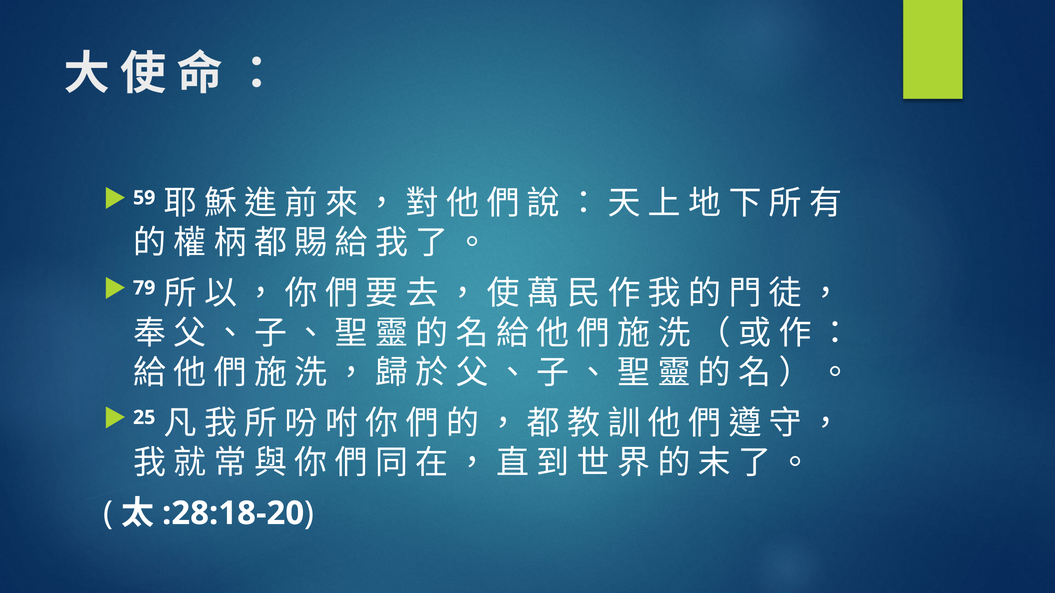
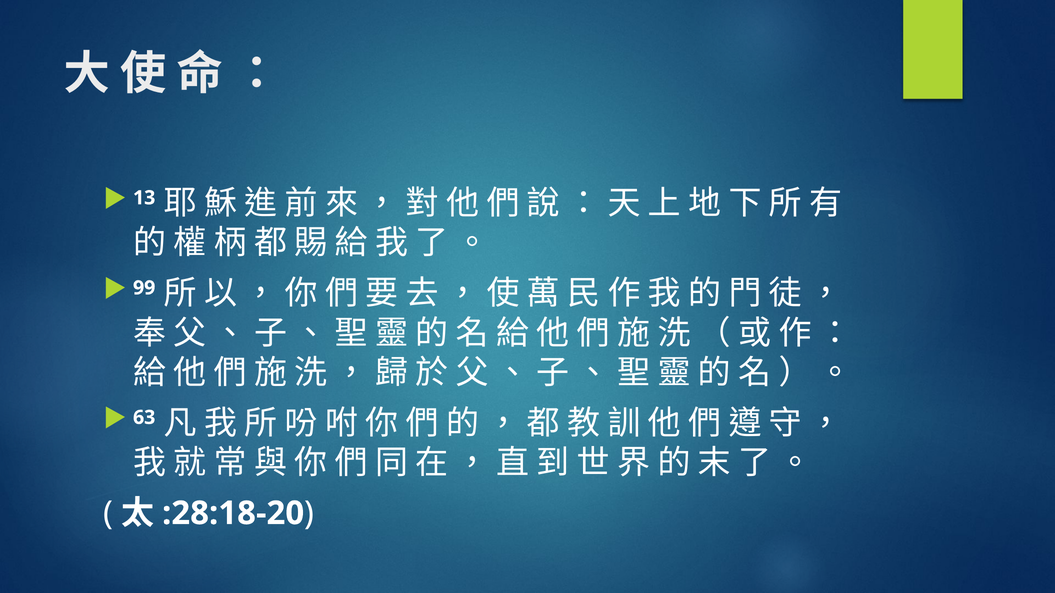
59: 59 -> 13
79: 79 -> 99
25: 25 -> 63
